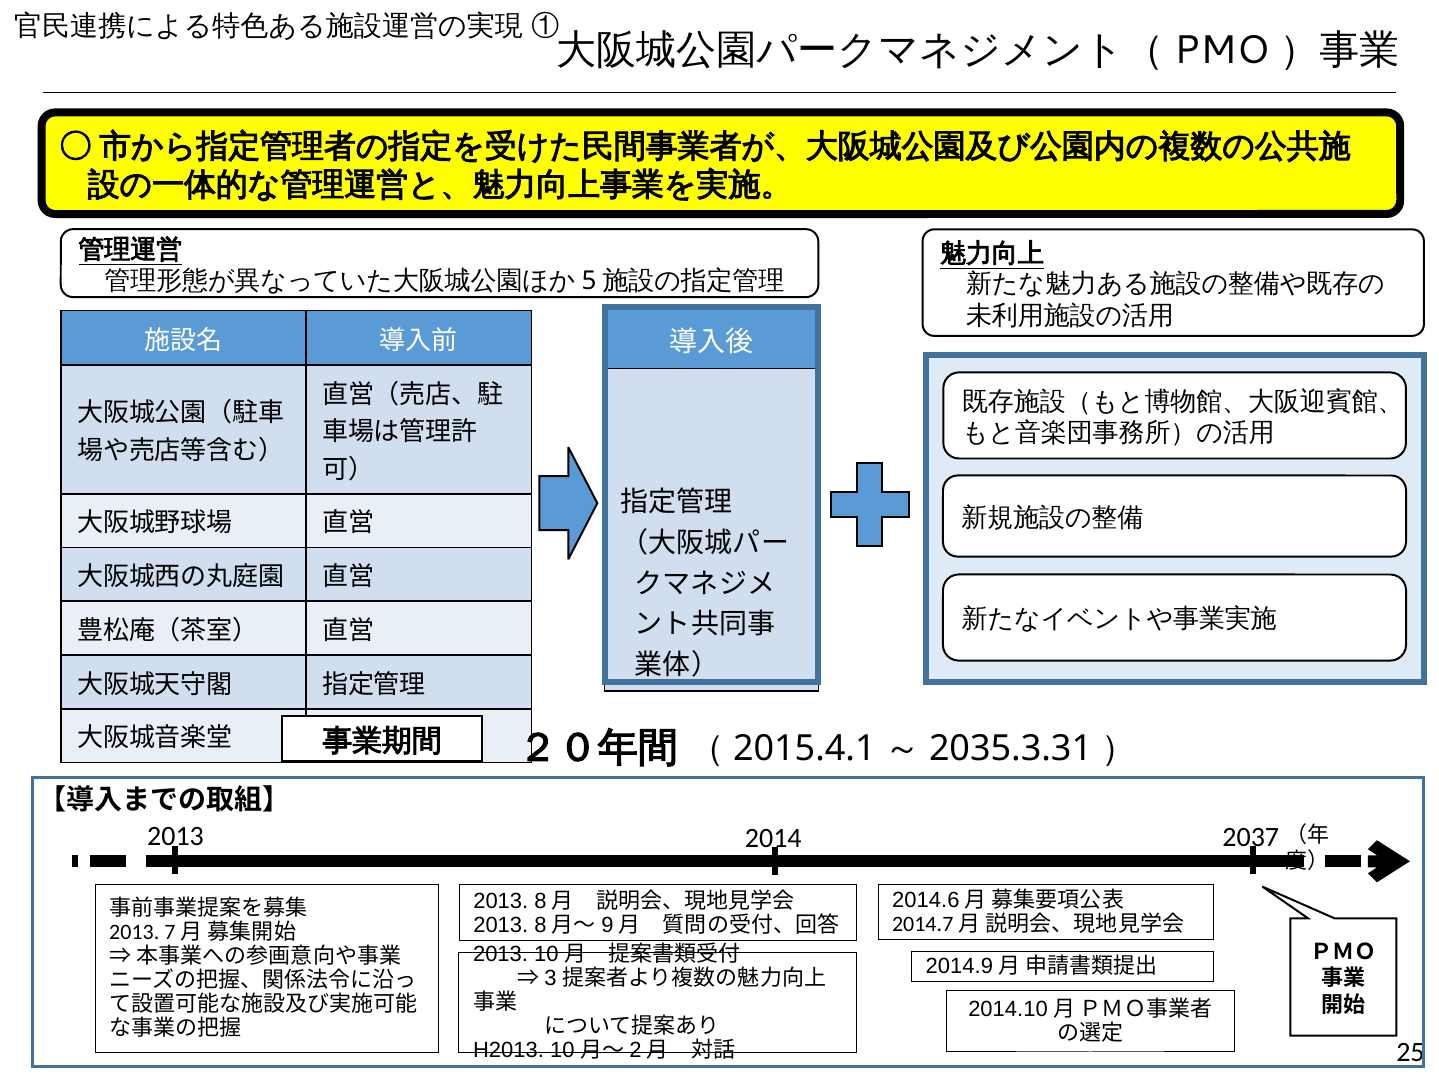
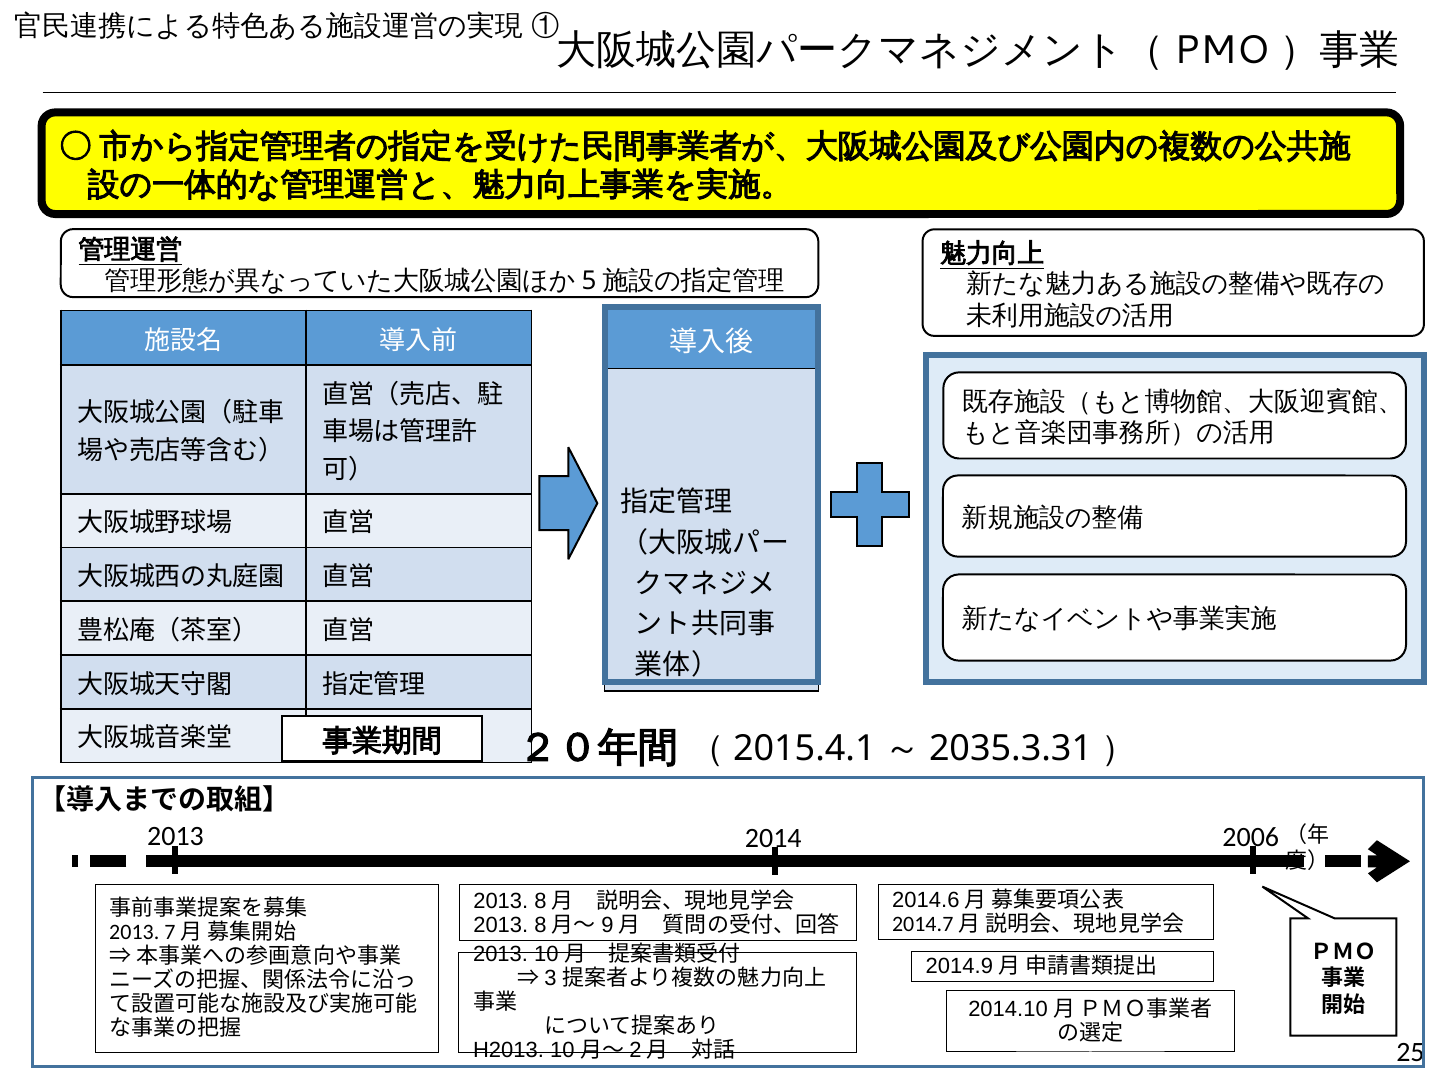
2037: 2037 -> 2006
